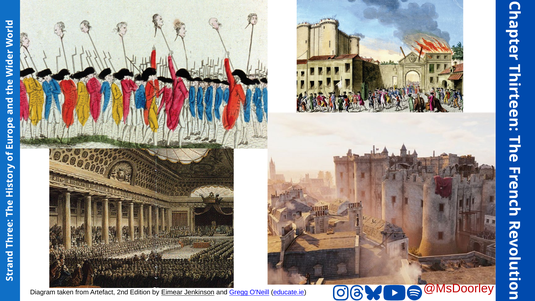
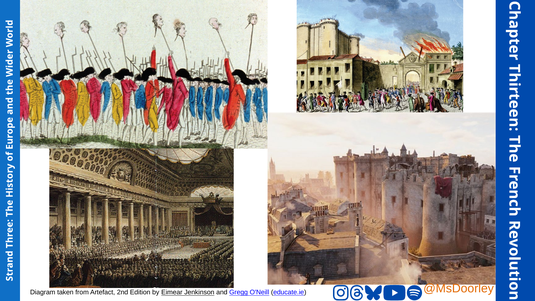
@MsDoorley colour: red -> orange
